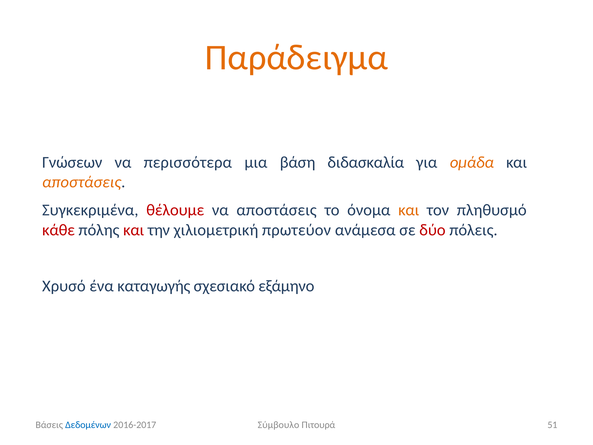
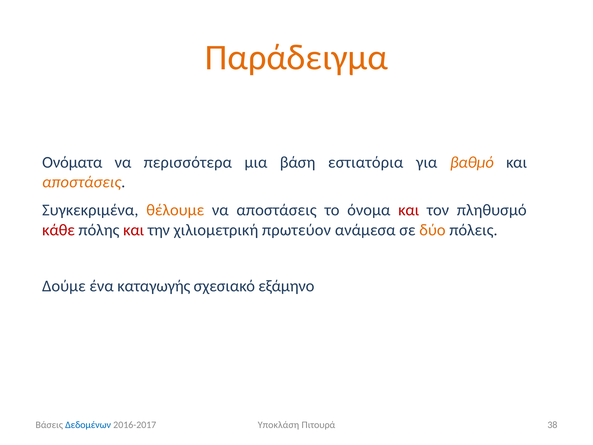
Γνώσεων: Γνώσεων -> Ονόματα
διδασκαλία: διδασκαλία -> εστιατόρια
ομάδα: ομάδα -> βαθμό
θέλουμε colour: red -> orange
και at (409, 210) colour: orange -> red
δύο colour: red -> orange
Χρυσό: Χρυσό -> Δούμε
Σύμβουλο: Σύμβουλο -> Υποκλάση
51: 51 -> 38
